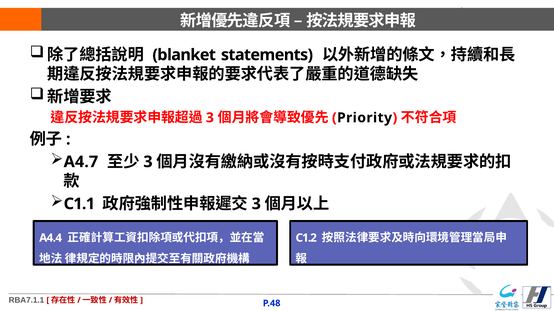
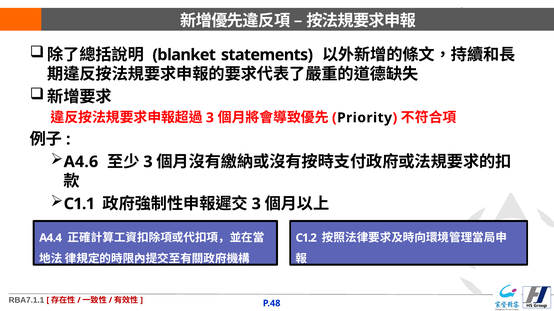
A4.7: A4.7 -> A4.6
